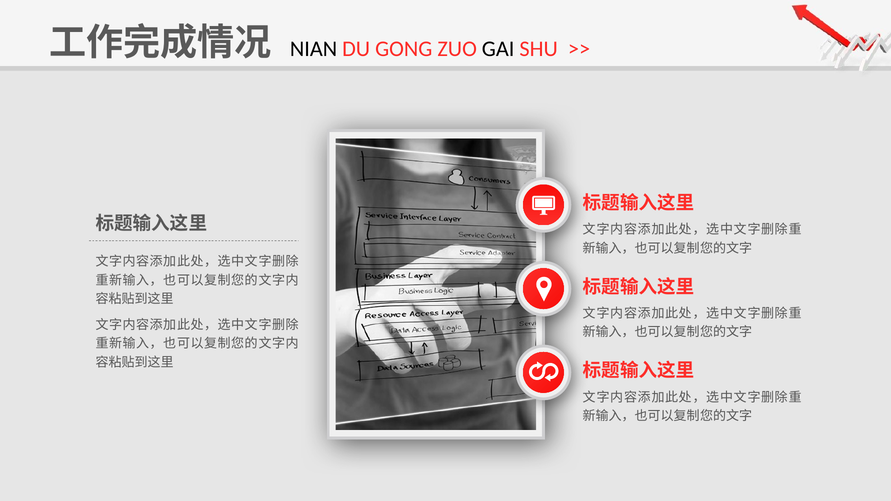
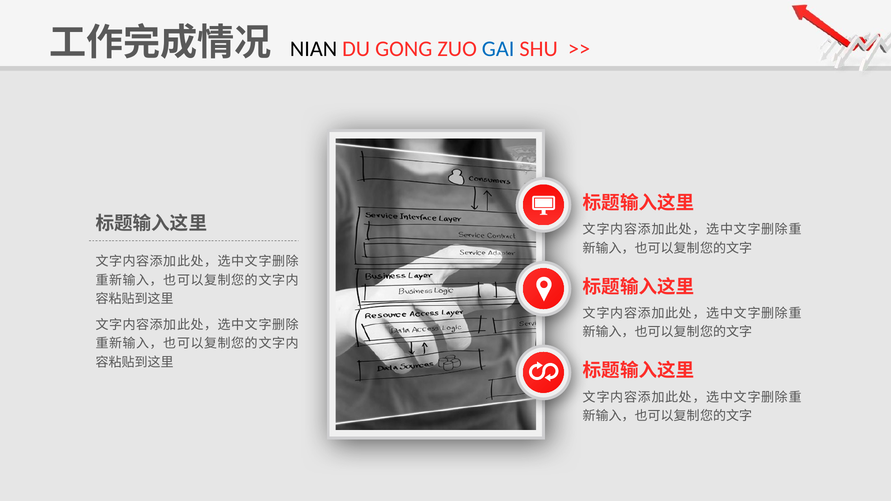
GAI colour: black -> blue
